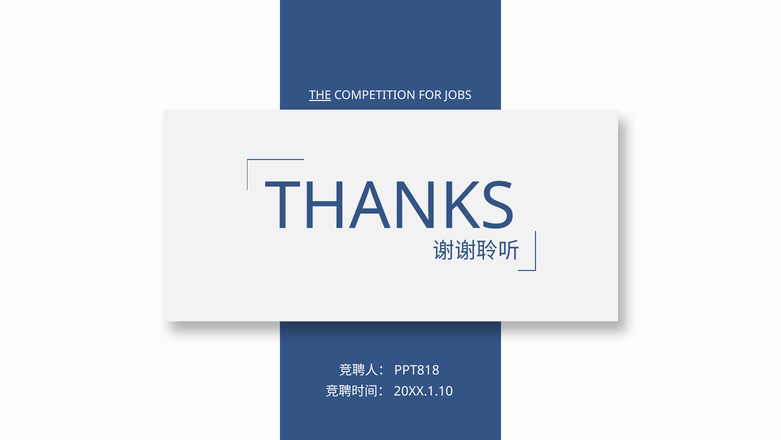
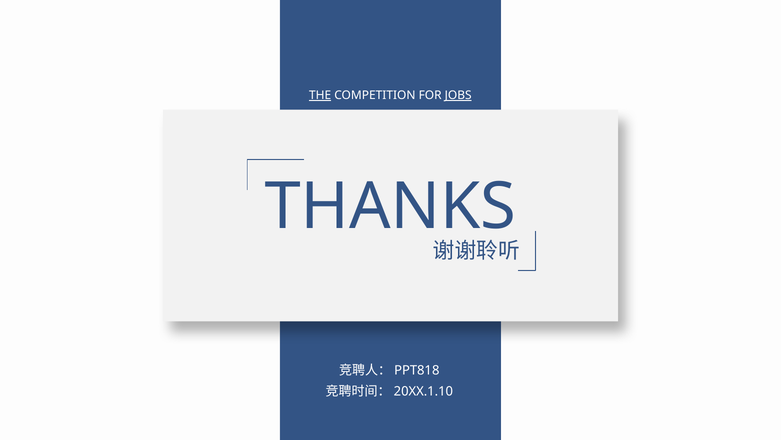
JOBS underline: none -> present
